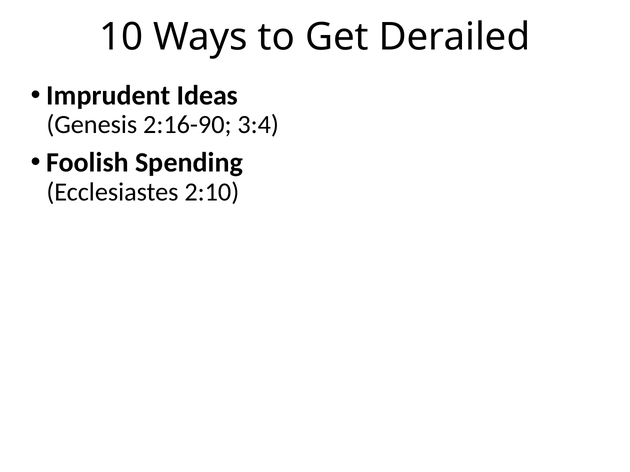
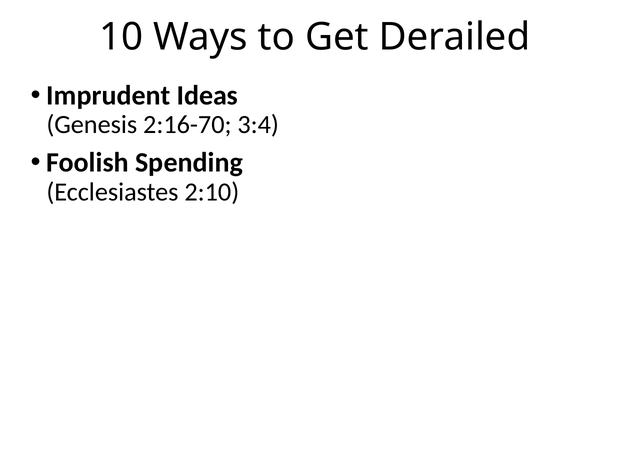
2:16-90: 2:16-90 -> 2:16-70
